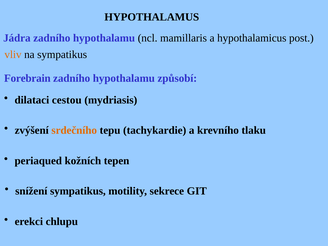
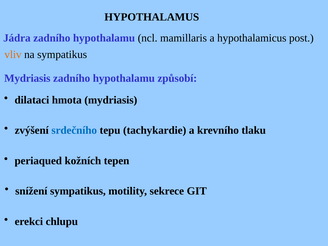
Forebrain at (27, 78): Forebrain -> Mydriasis
cestou: cestou -> hmota
srdečního colour: orange -> blue
